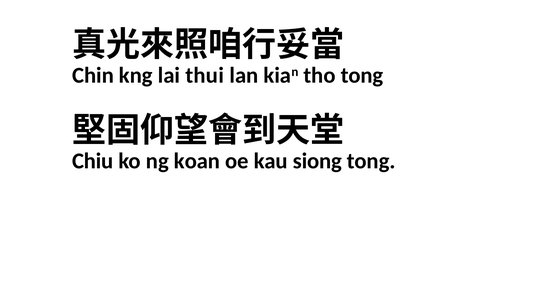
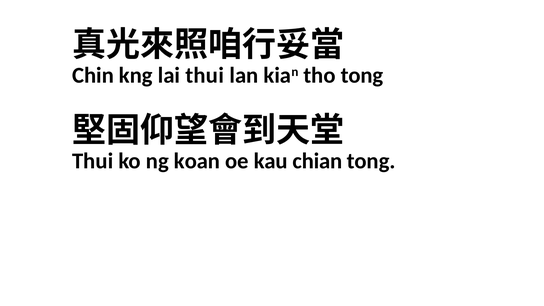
Chiu at (93, 161): Chiu -> Thui
siong: siong -> chian
